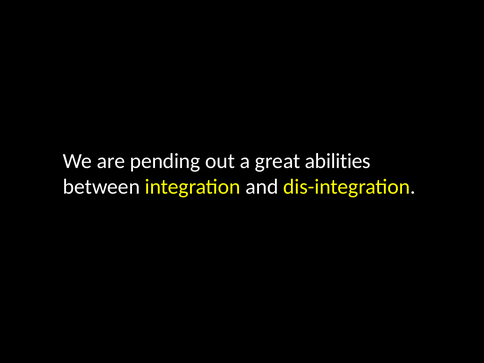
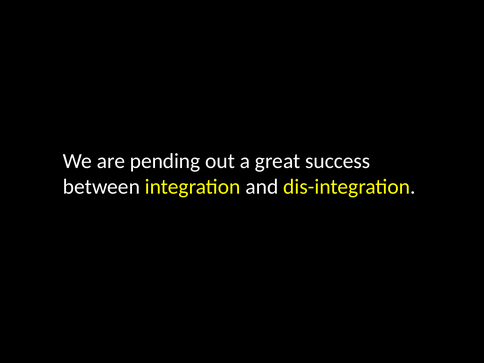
abilities: abilities -> success
